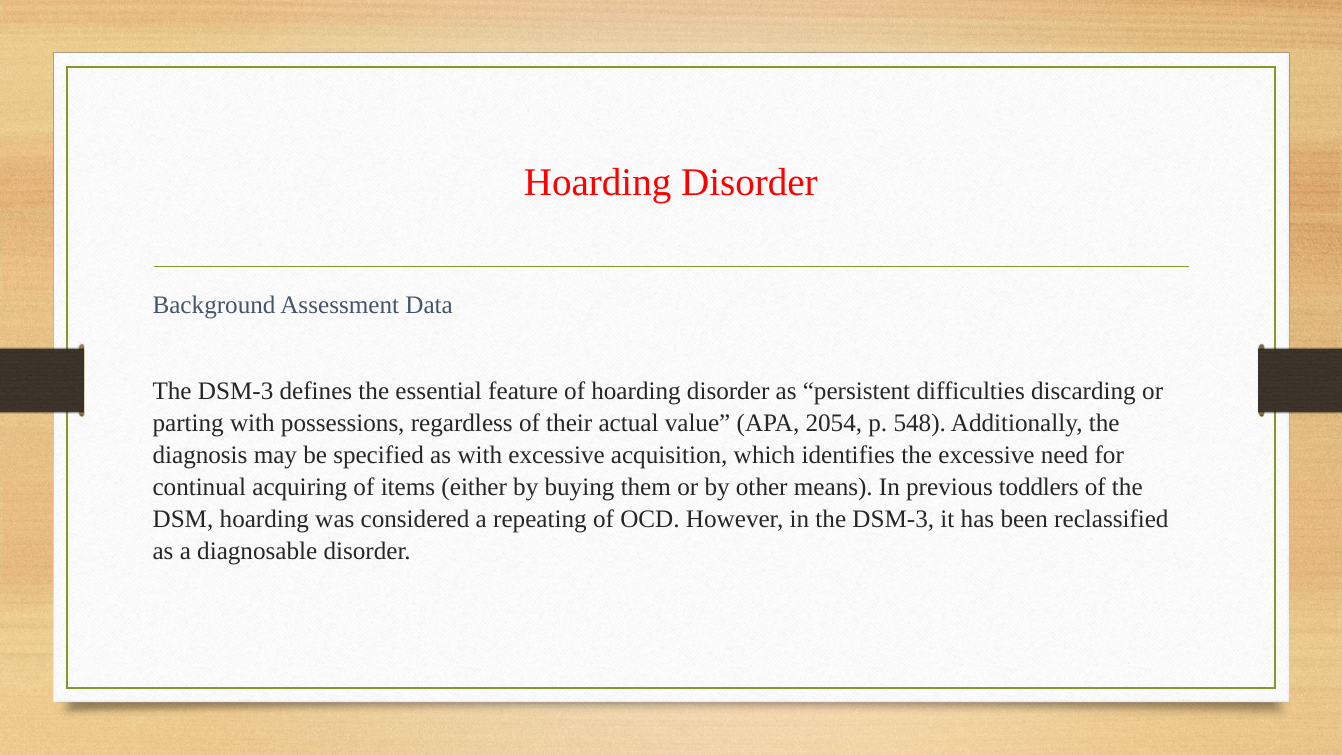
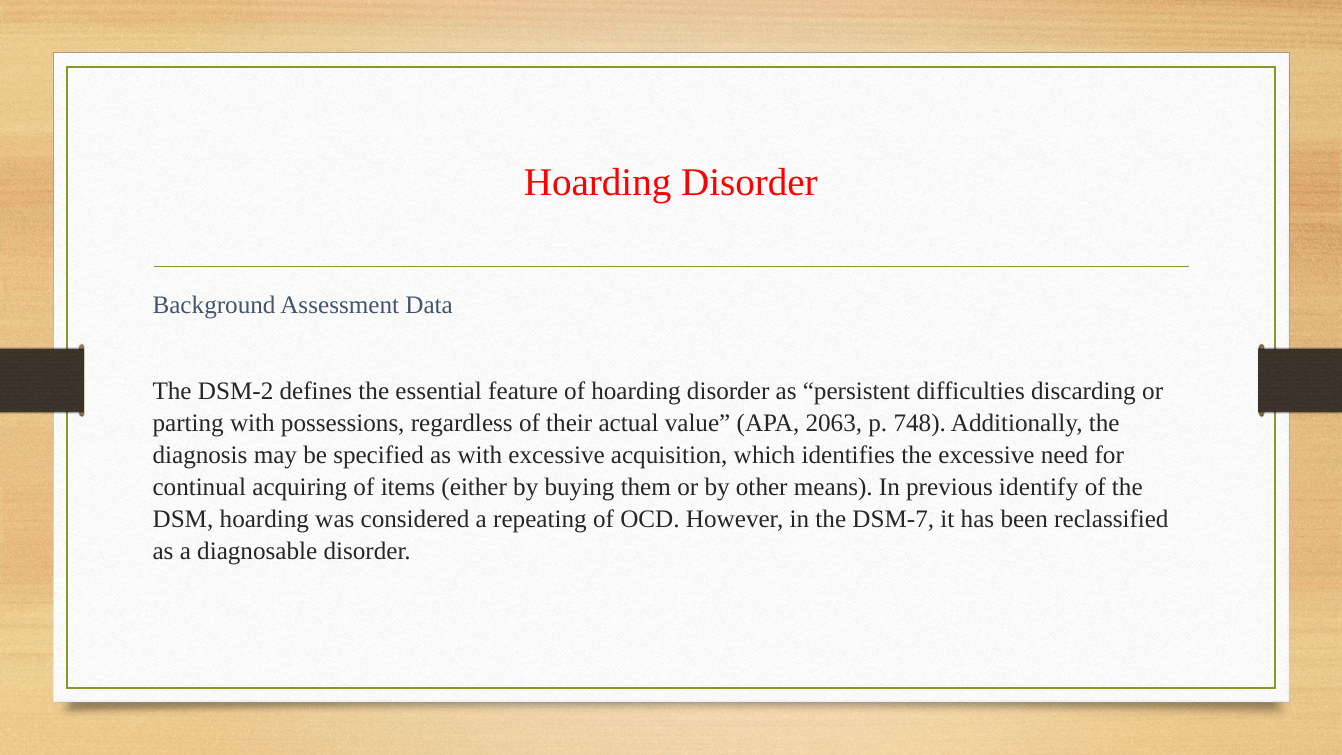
DSM-3 at (236, 391): DSM-3 -> DSM-2
2054: 2054 -> 2063
548: 548 -> 748
toddlers: toddlers -> identify
in the DSM-3: DSM-3 -> DSM-7
